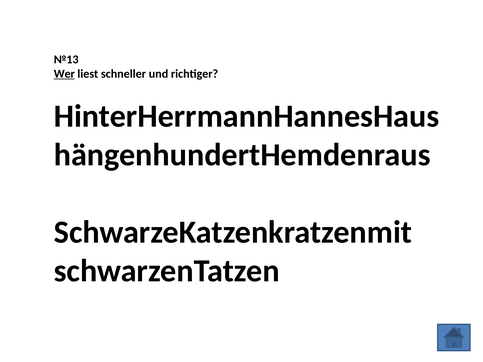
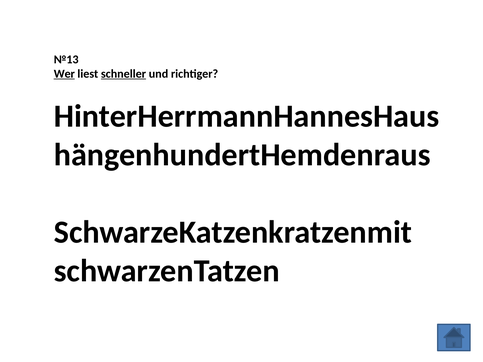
schneller underline: none -> present
